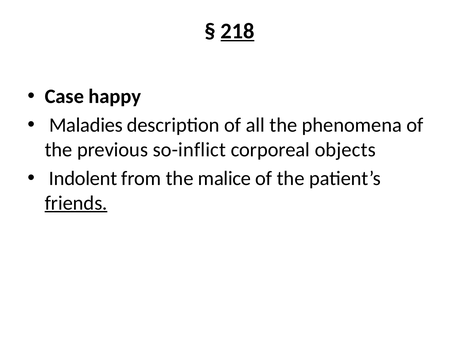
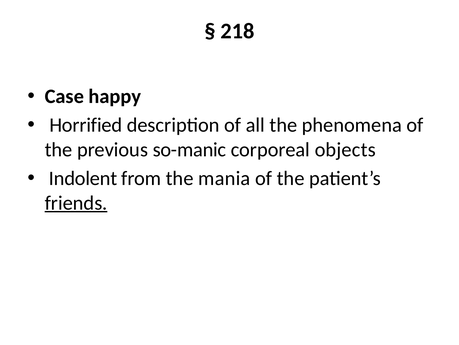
218 underline: present -> none
Maladies: Maladies -> Horrified
so-inflict: so-inflict -> so-manic
malice: malice -> mania
